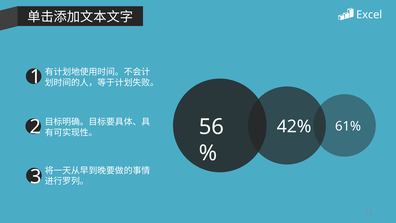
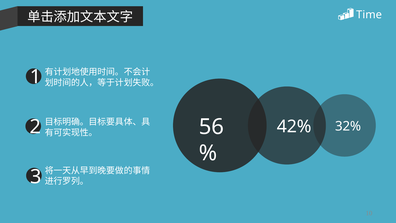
Excel: Excel -> Time
61%: 61% -> 32%
